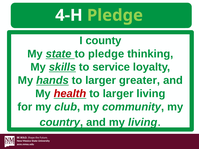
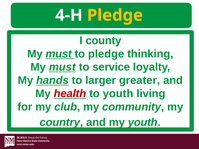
Pledge at (115, 15) colour: light green -> yellow
state at (59, 54): state -> must
skills at (62, 67): skills -> must
larger at (118, 94): larger -> youth
my living: living -> youth
